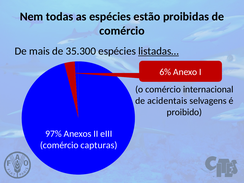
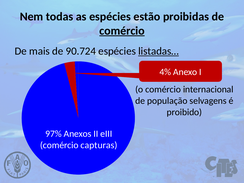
comércio at (122, 31) underline: none -> present
35.300: 35.300 -> 90.724
6%: 6% -> 4%
acidentais: acidentais -> população
